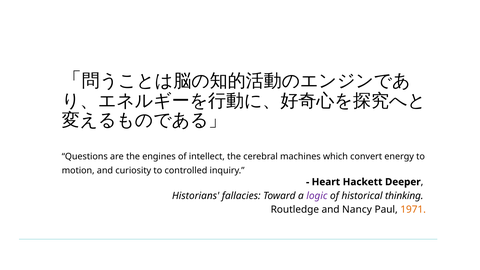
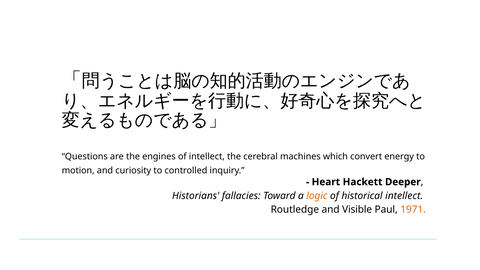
logic colour: purple -> orange
historical thinking: thinking -> intellect
Nancy: Nancy -> Visible
